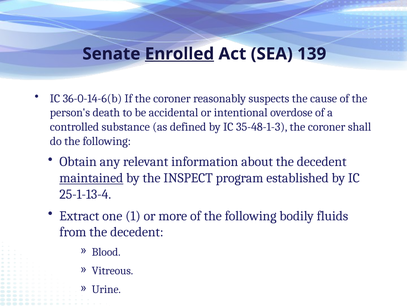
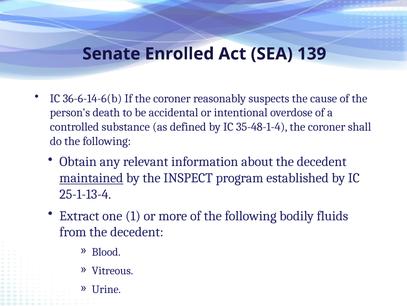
Enrolled underline: present -> none
36-0-14-6(b: 36-0-14-6(b -> 36-6-14-6(b
35-48-1-3: 35-48-1-3 -> 35-48-1-4
